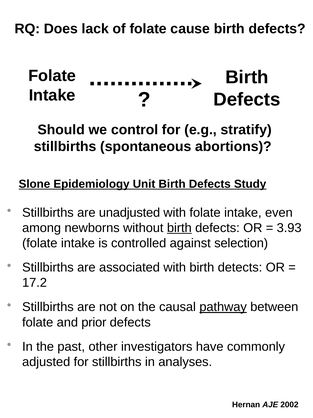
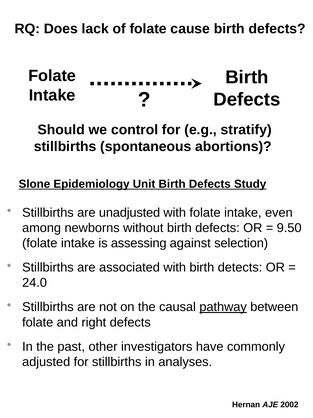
birth at (179, 227) underline: present -> none
3.93: 3.93 -> 9.50
controlled: controlled -> assessing
17.2: 17.2 -> 24.0
prior: prior -> right
